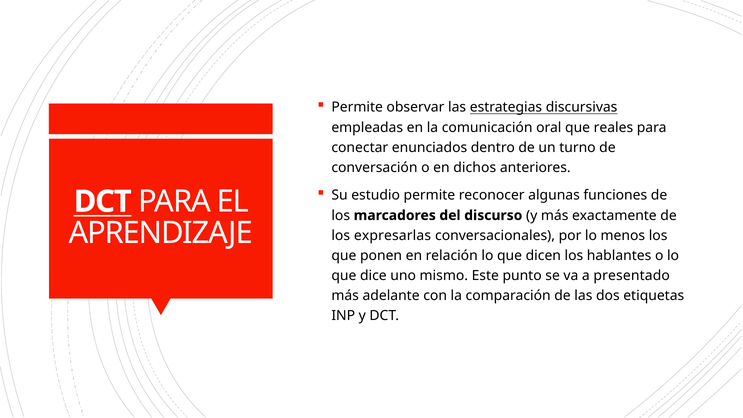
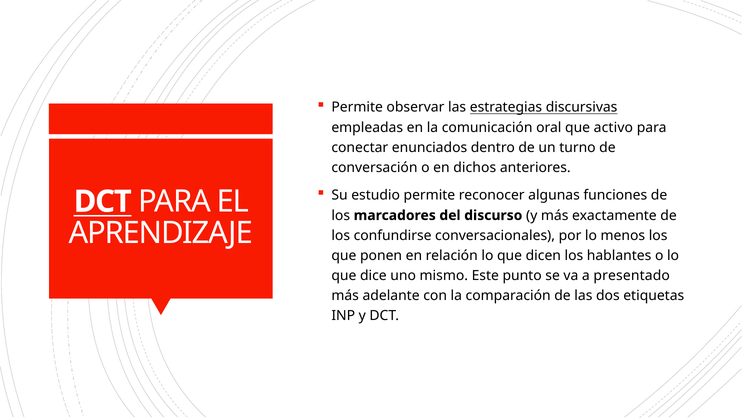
reales: reales -> activo
expresarlas: expresarlas -> confundirse
